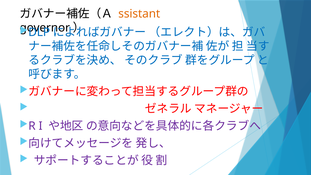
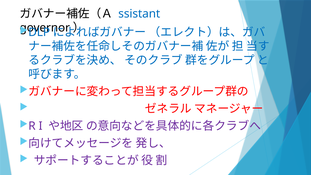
ssistant colour: orange -> blue
